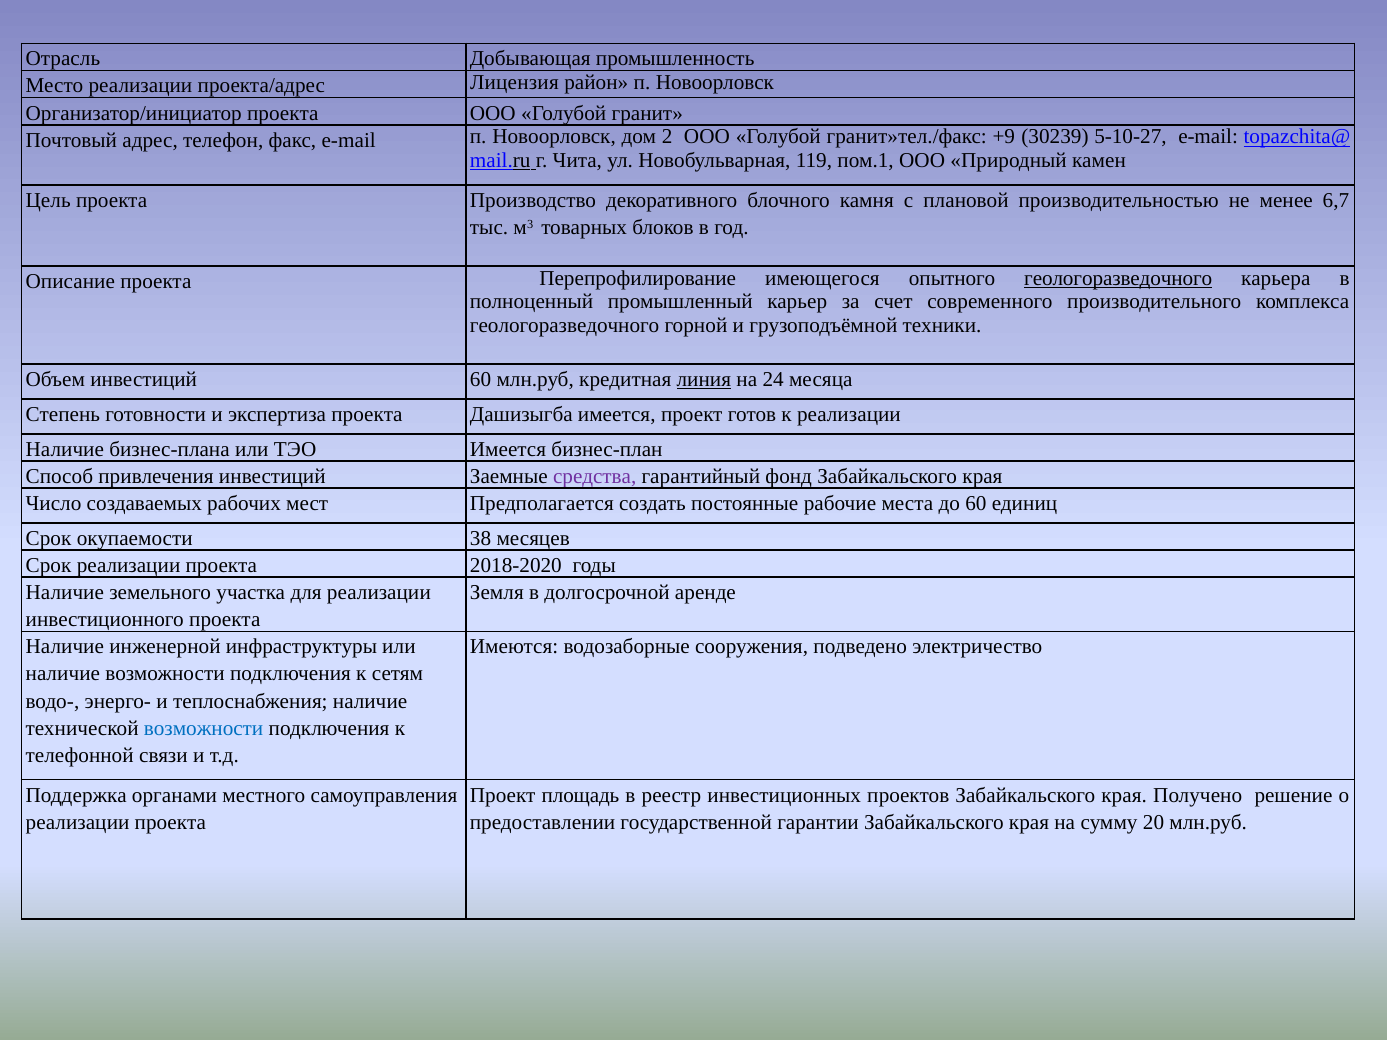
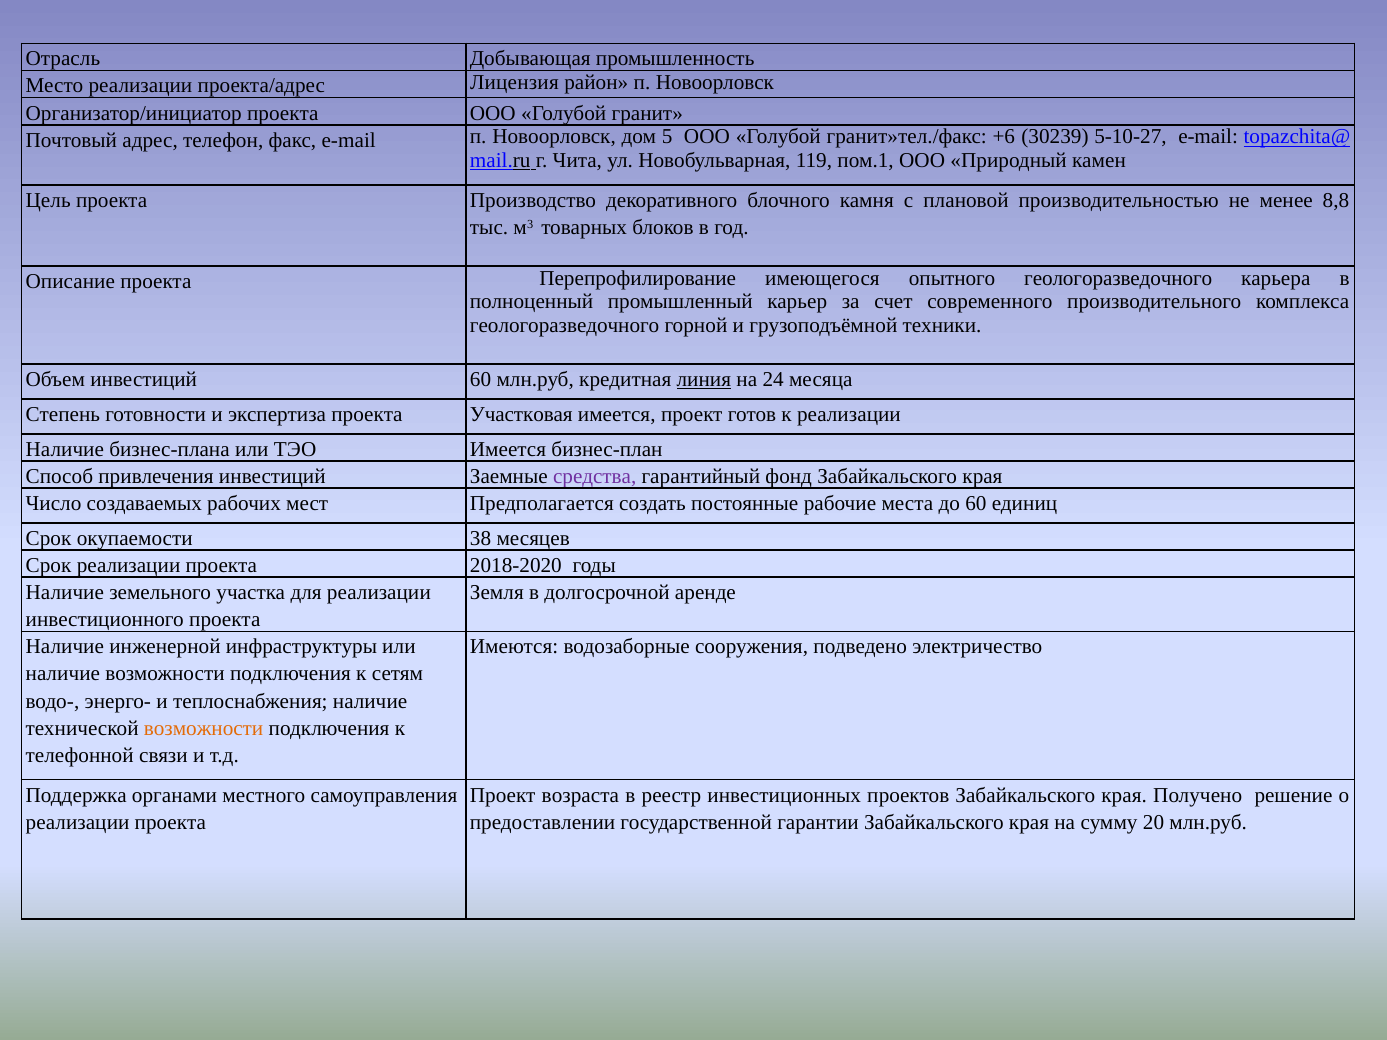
2: 2 -> 5
+9: +9 -> +6
6,7: 6,7 -> 8,8
геологоразведочного at (1118, 278) underline: present -> none
Дашизыгба: Дашизыгба -> Участковая
возможности at (204, 728) colour: blue -> orange
площадь: площадь -> возраста
